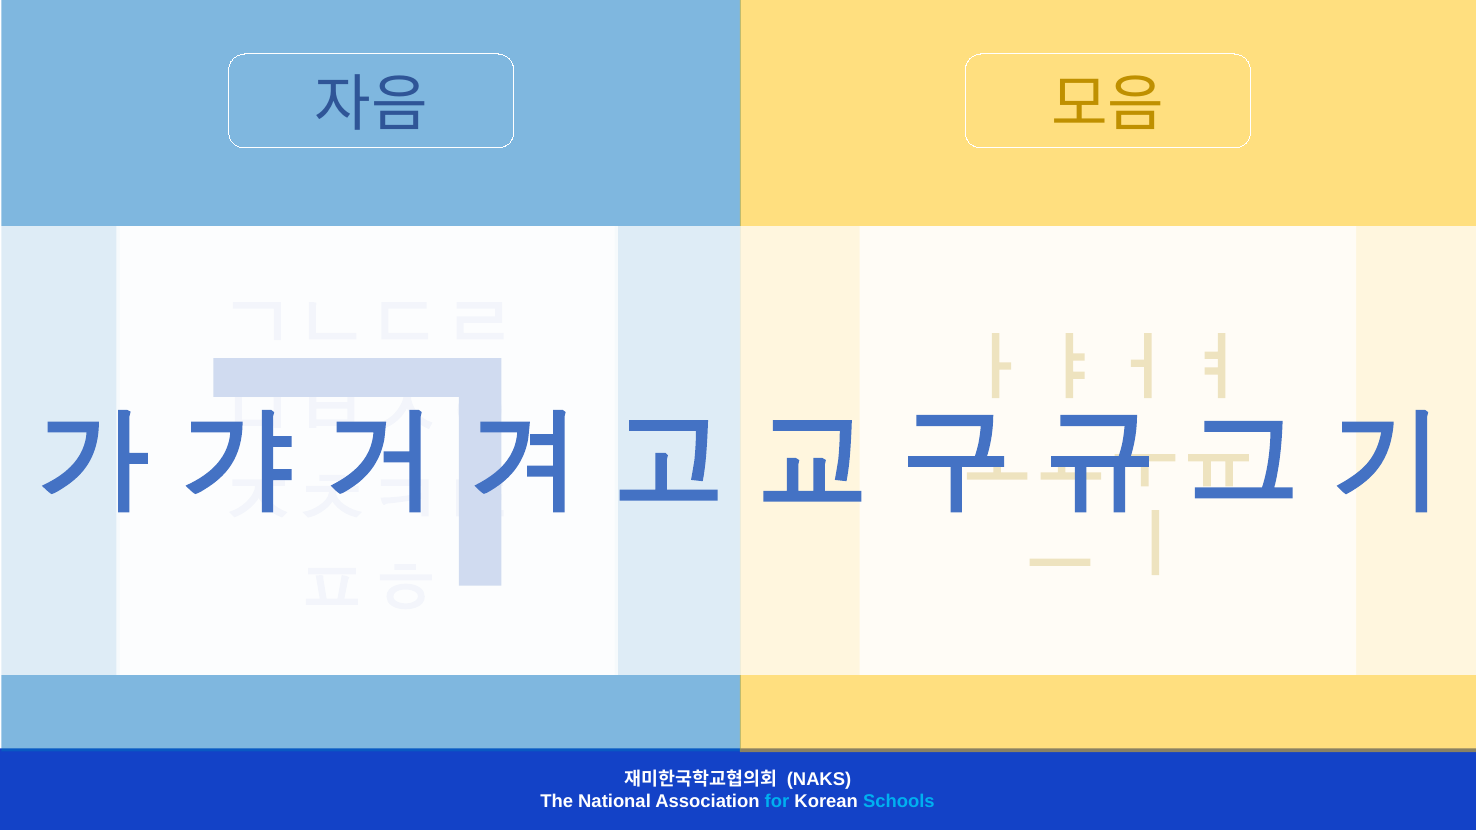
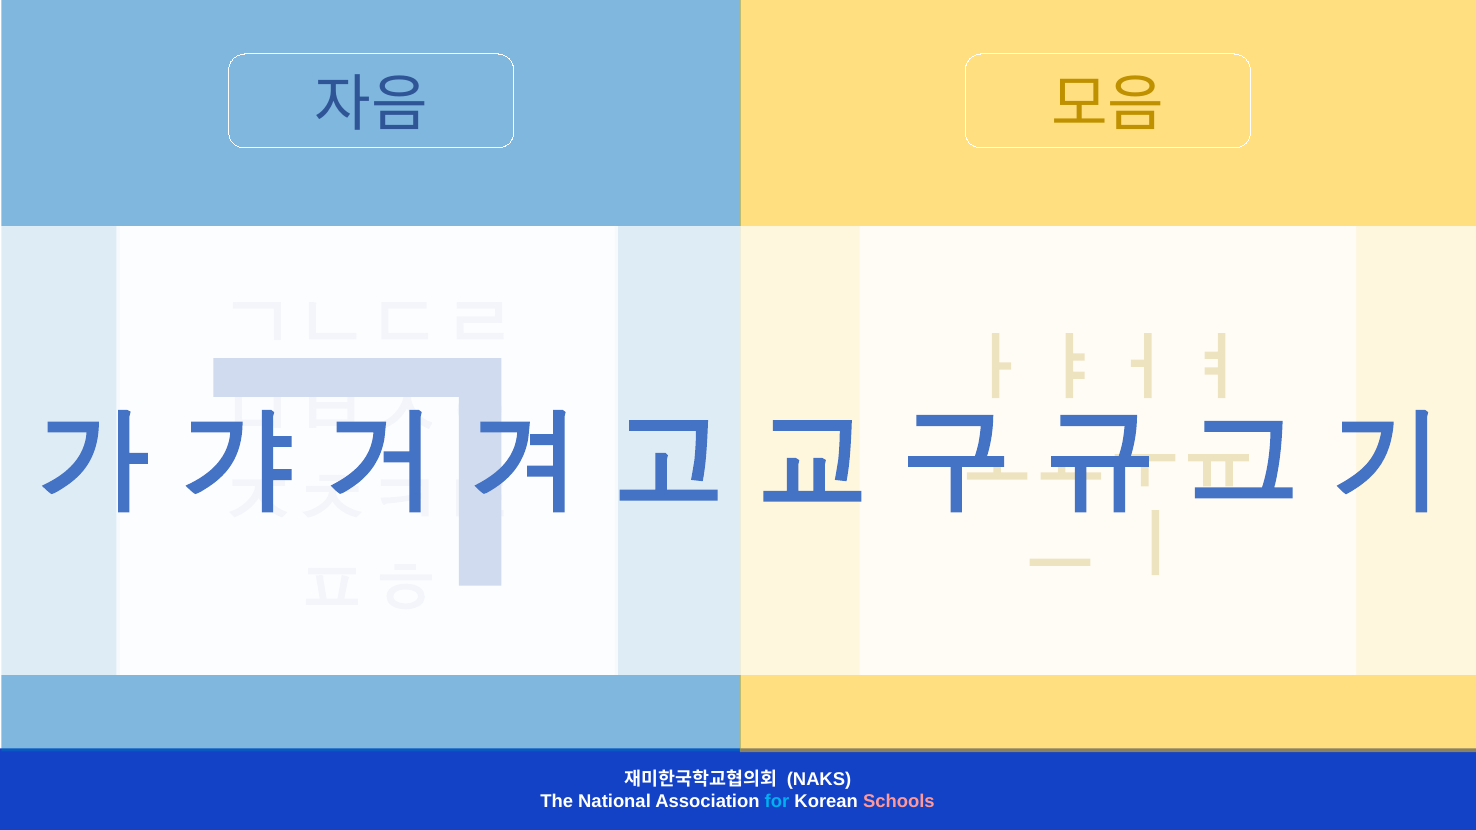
Schools colour: light blue -> pink
